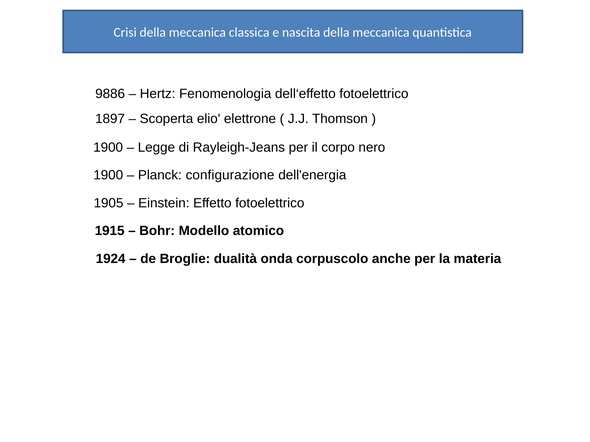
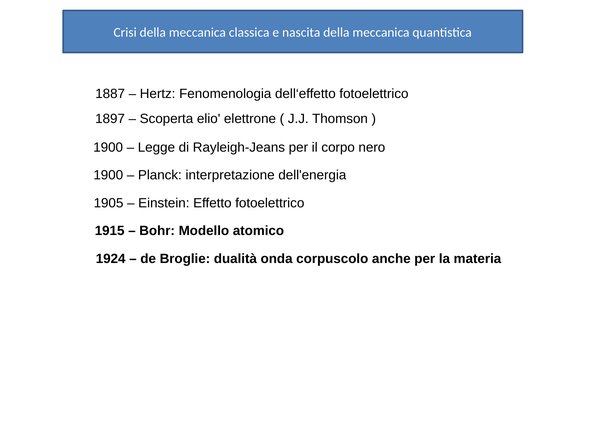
9886: 9886 -> 1887
configurazione: configurazione -> interpretazione
